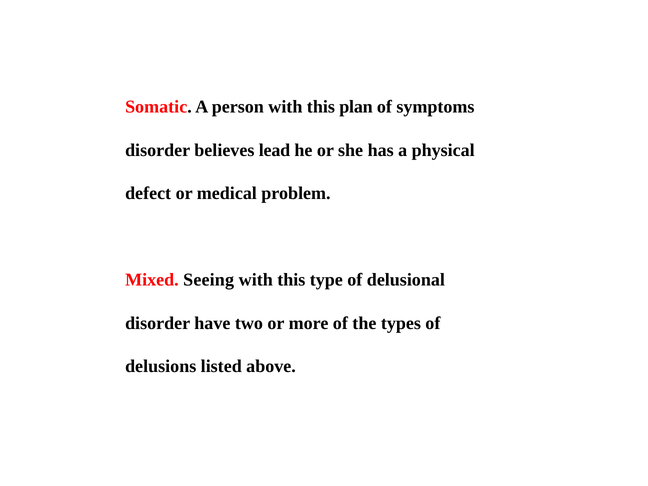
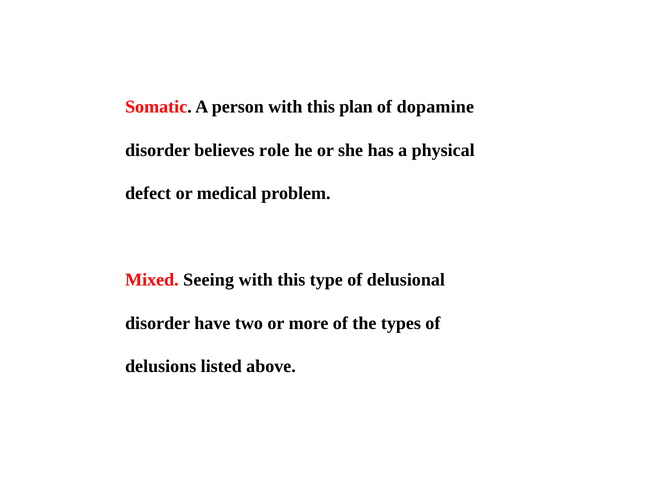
symptoms: symptoms -> dopamine
lead: lead -> role
